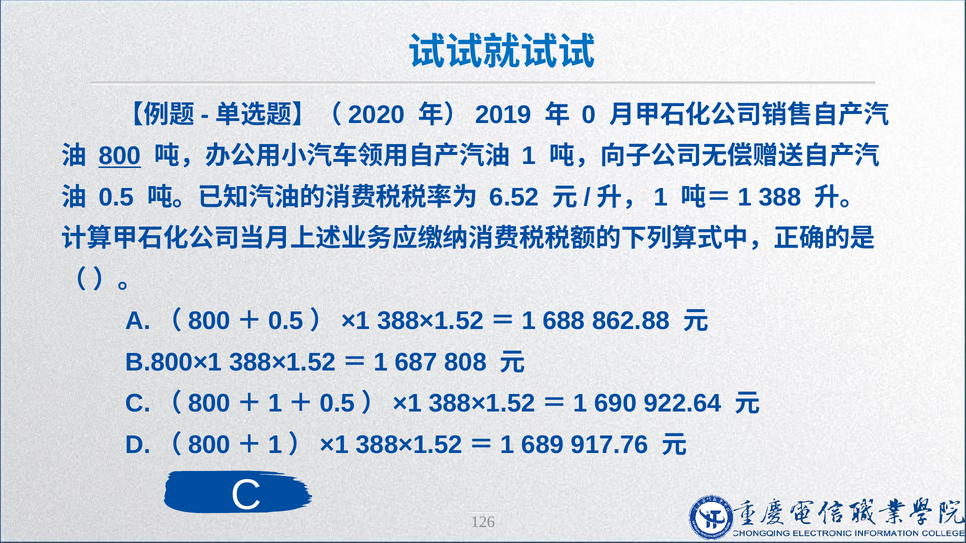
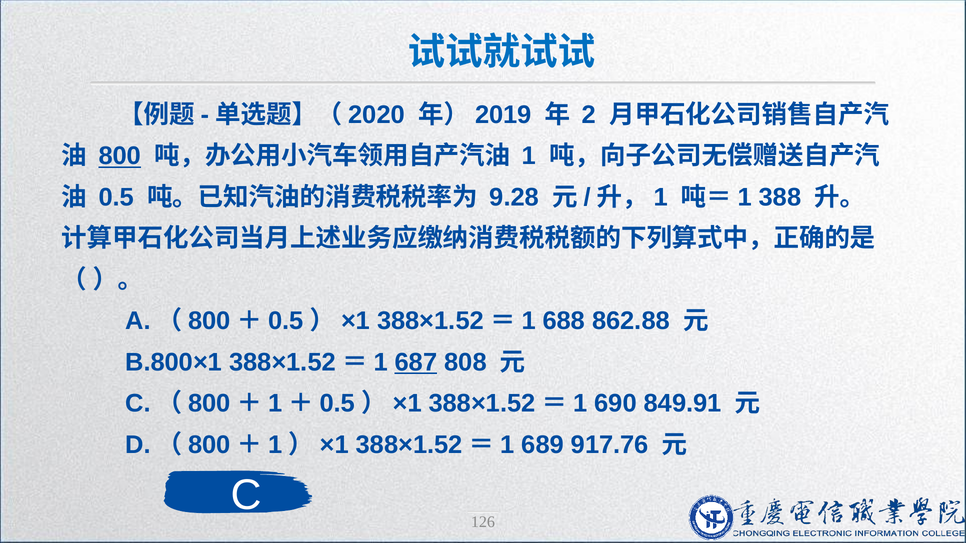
0: 0 -> 2
6.52: 6.52 -> 9.28
687 underline: none -> present
922.64: 922.64 -> 849.91
